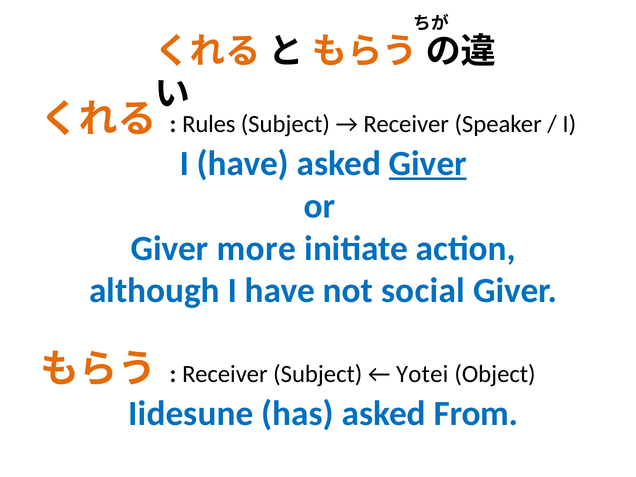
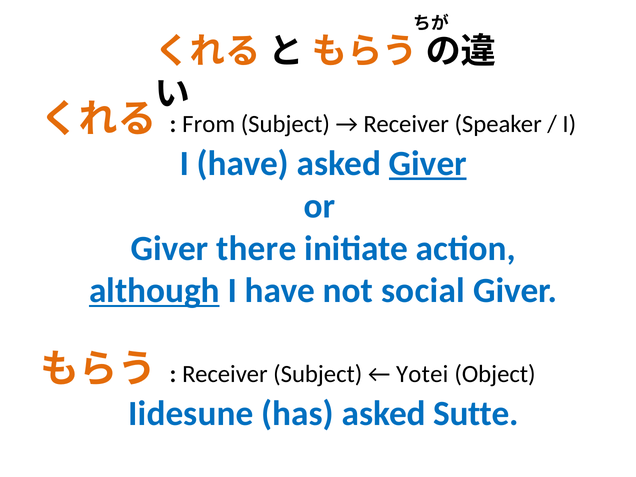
Rules: Rules -> From
more: more -> there
although underline: none -> present
From: From -> Sutte
